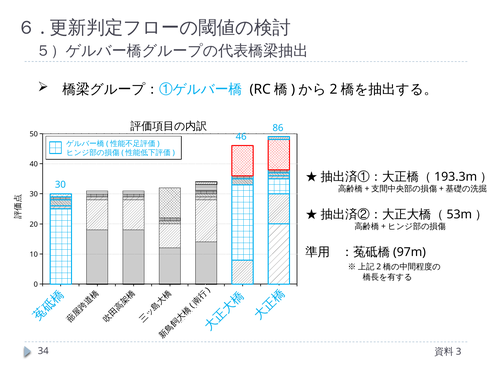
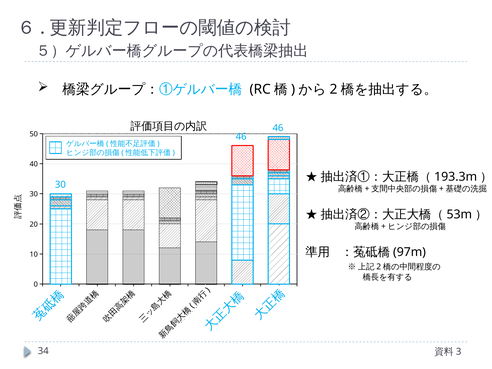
86 at (278, 128): 86 -> 46
